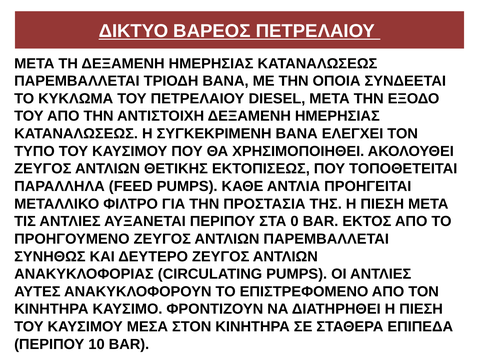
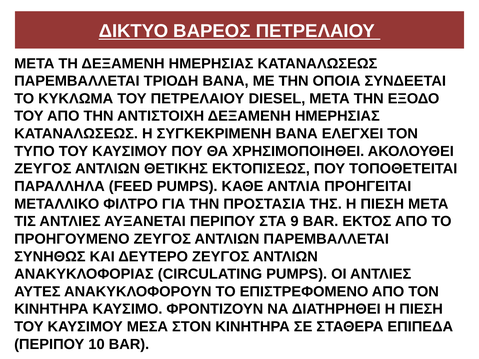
0: 0 -> 9
